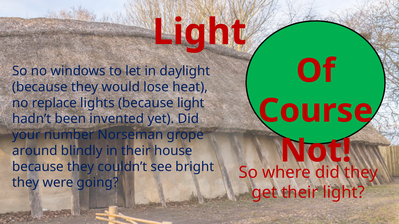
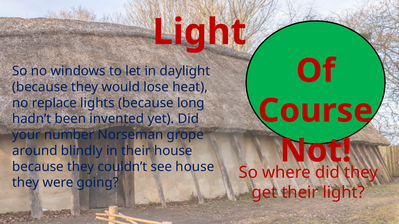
because light: light -> long
see bright: bright -> house
